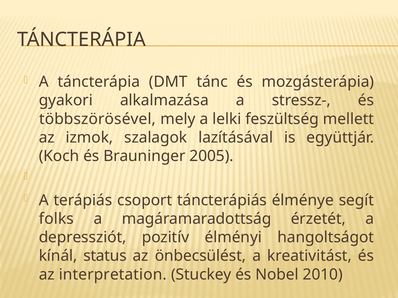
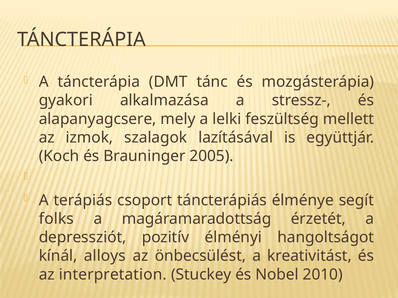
többszörösével: többszörösével -> alapanyagcsere
status: status -> alloys
